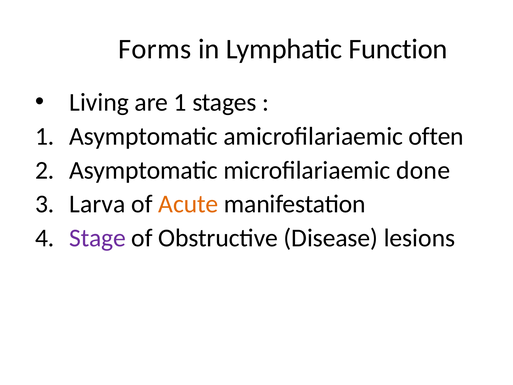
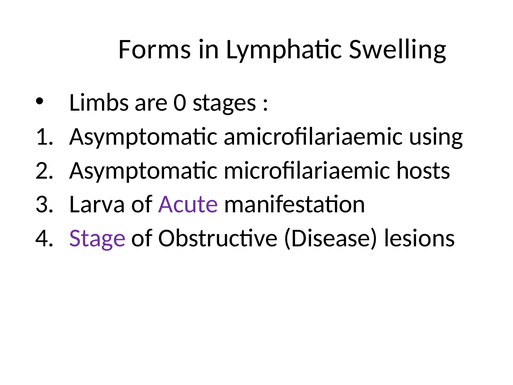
Function: Function -> Swelling
Living: Living -> Limbs
are 1: 1 -> 0
often: often -> using
done: done -> hosts
Acute colour: orange -> purple
